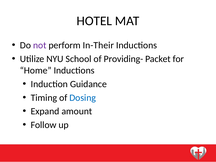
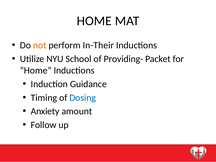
HOTEL at (94, 21): HOTEL -> HOME
not colour: purple -> orange
Expand: Expand -> Anxiety
